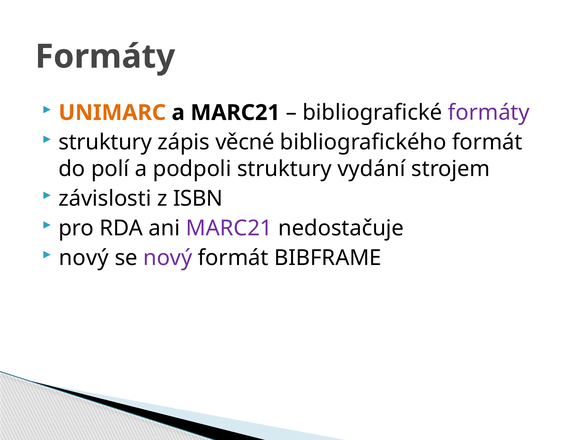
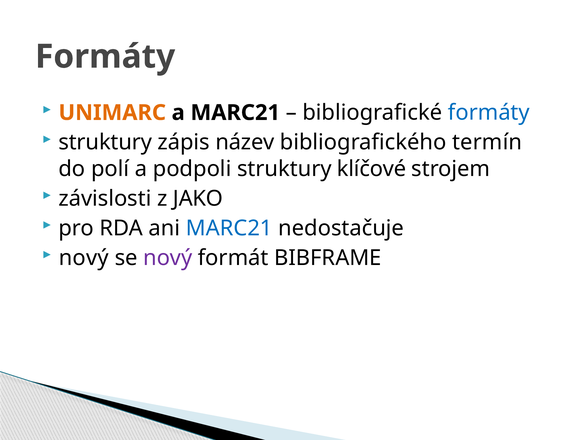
formáty at (489, 113) colour: purple -> blue
věcné: věcné -> název
bibliografického formát: formát -> termín
vydání: vydání -> klíčové
ISBN: ISBN -> JAKO
MARC21 at (229, 228) colour: purple -> blue
